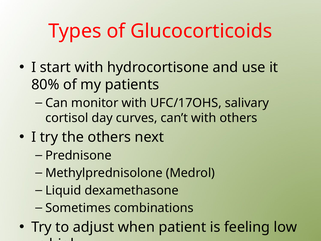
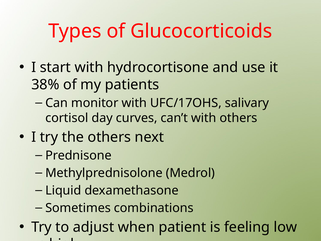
80%: 80% -> 38%
